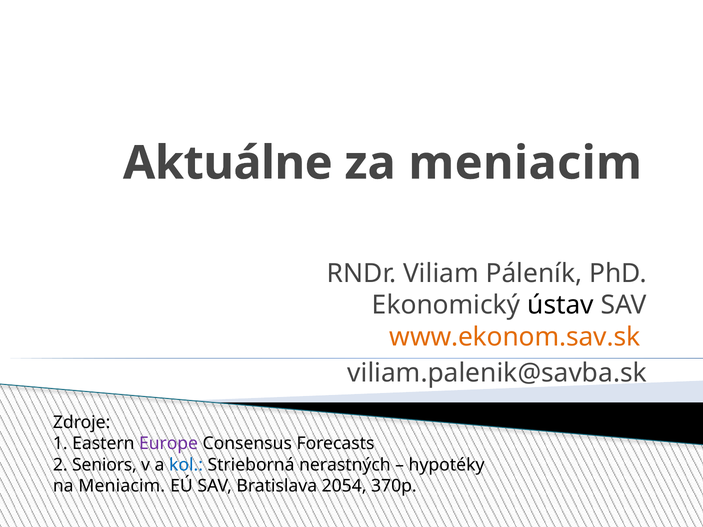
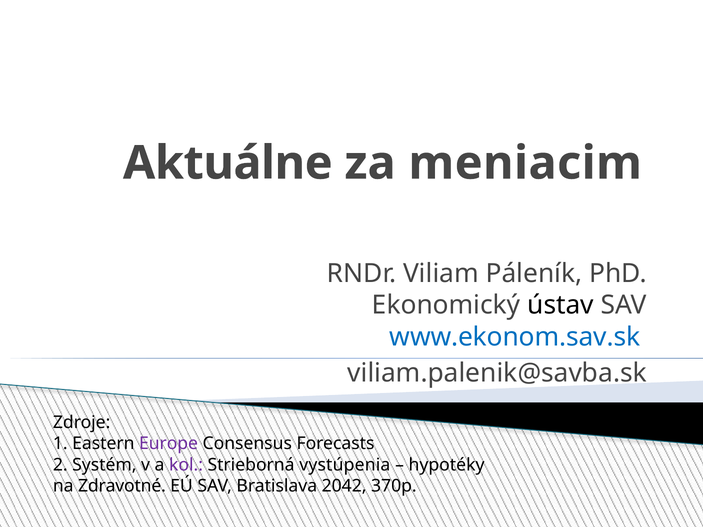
www.ekonom.sav.sk colour: orange -> blue
Seniors: Seniors -> Systém
kol colour: blue -> purple
nerastných: nerastných -> vystúpenia
na Meniacim: Meniacim -> Zdravotné
2054: 2054 -> 2042
